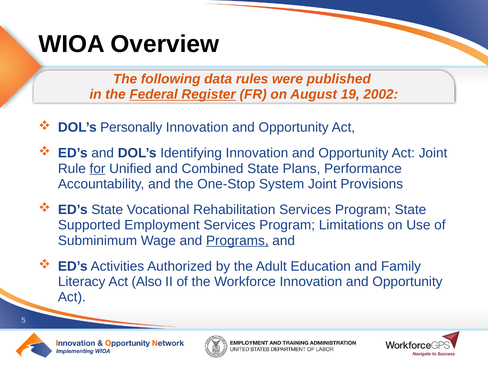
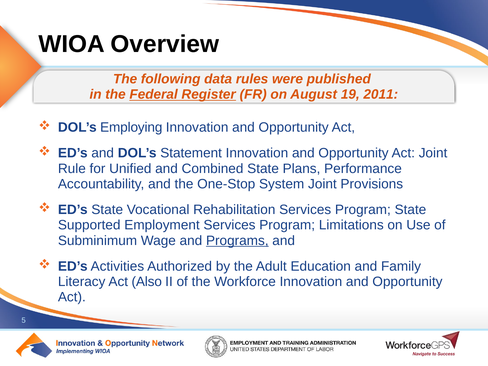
2002: 2002 -> 2011
Personally: Personally -> Employing
Identifying: Identifying -> Statement
for underline: present -> none
